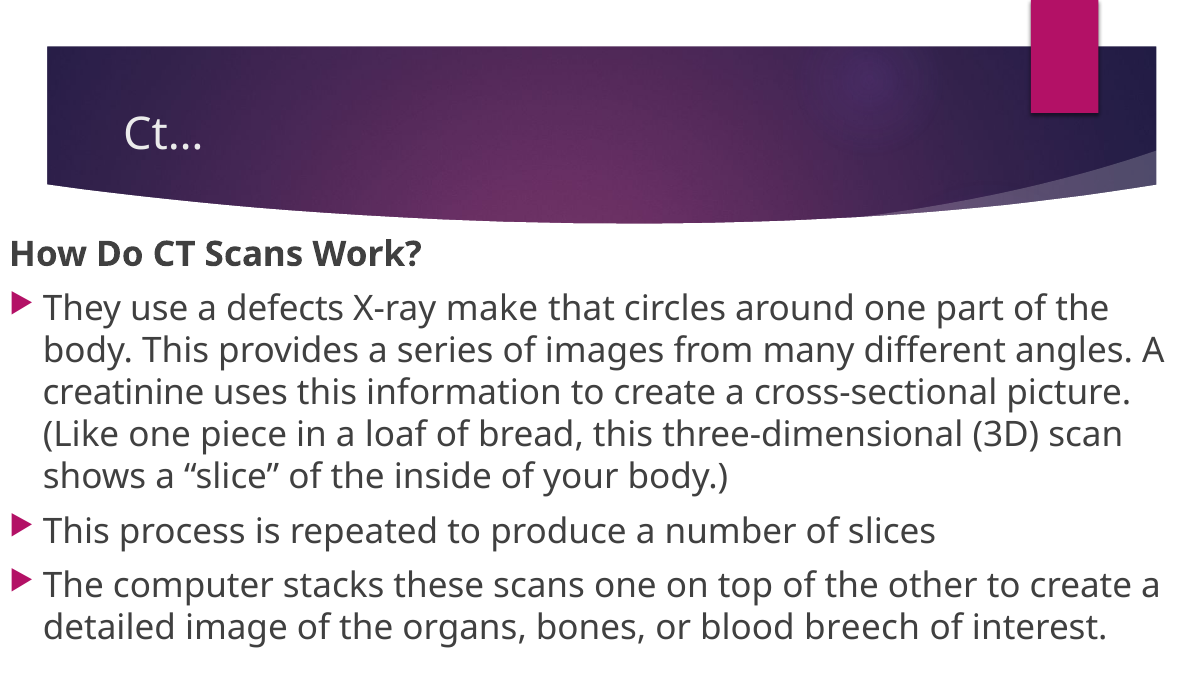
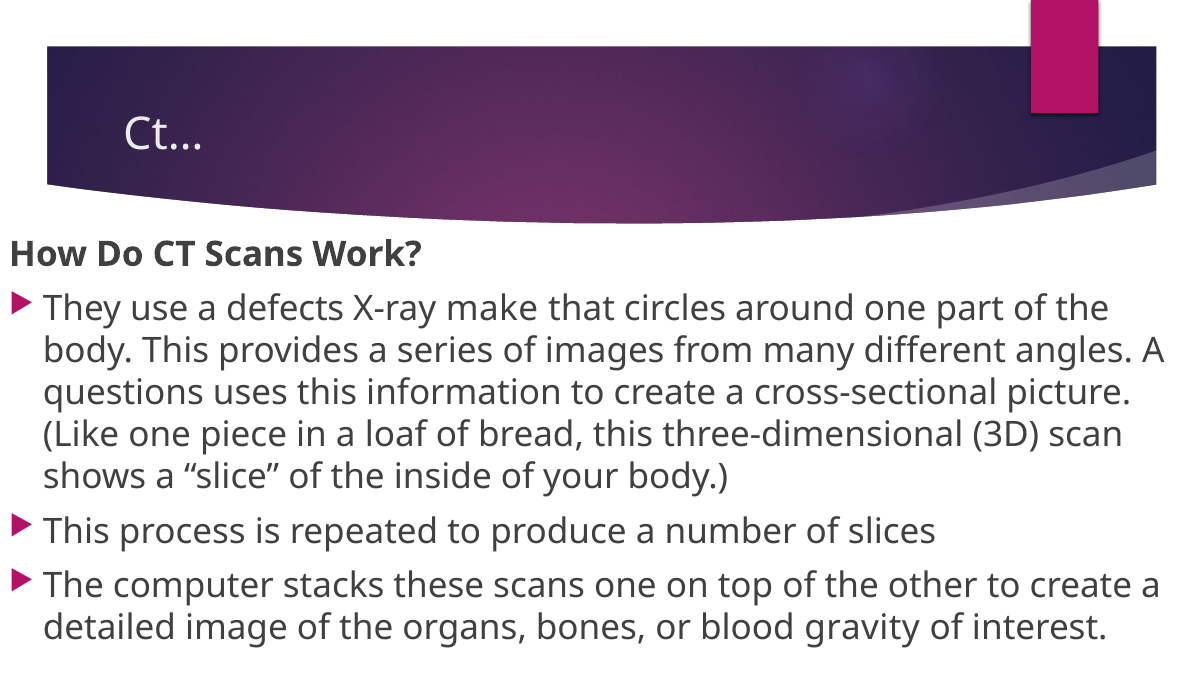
creatinine: creatinine -> questions
breech: breech -> gravity
